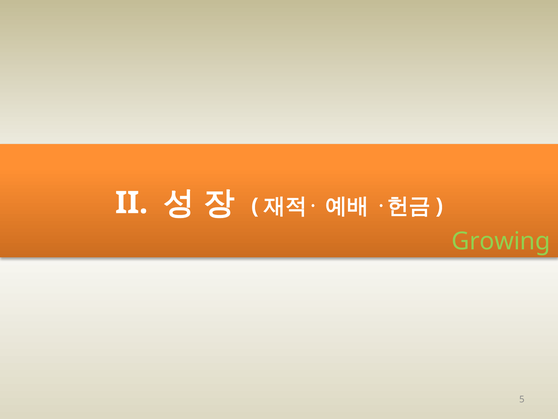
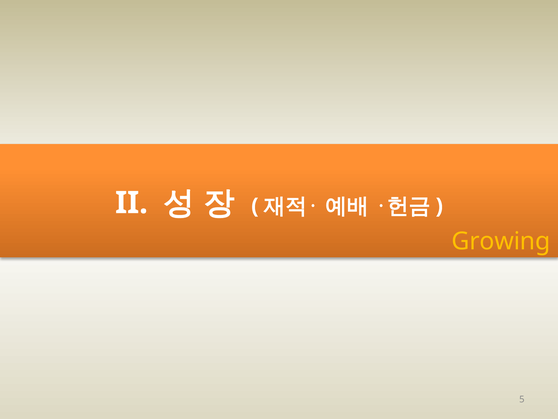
Growing colour: light green -> yellow
